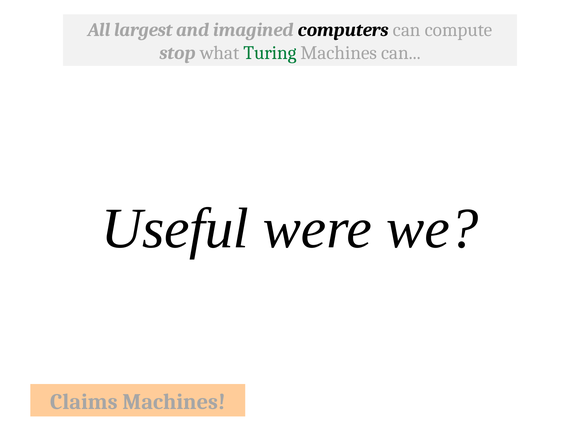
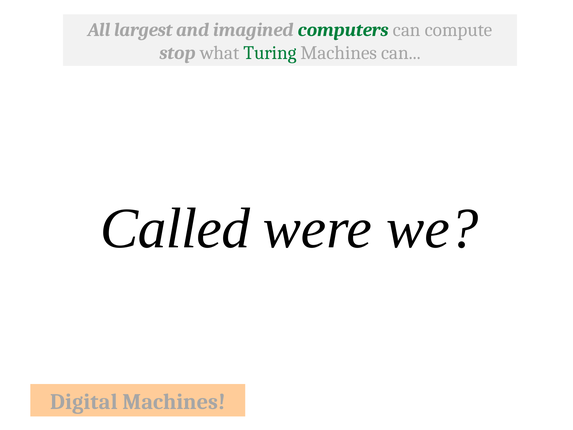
computers colour: black -> green
Useful: Useful -> Called
Claims: Claims -> Digital
